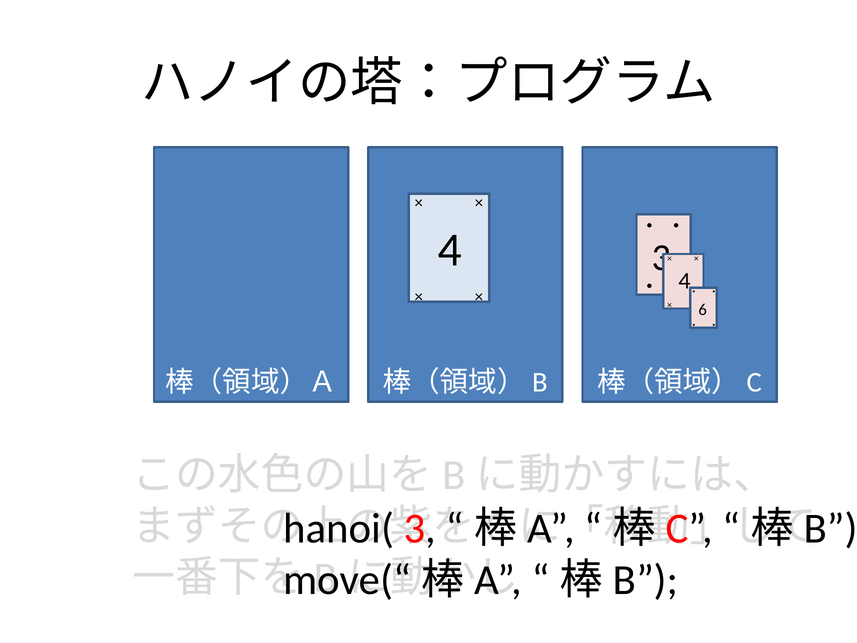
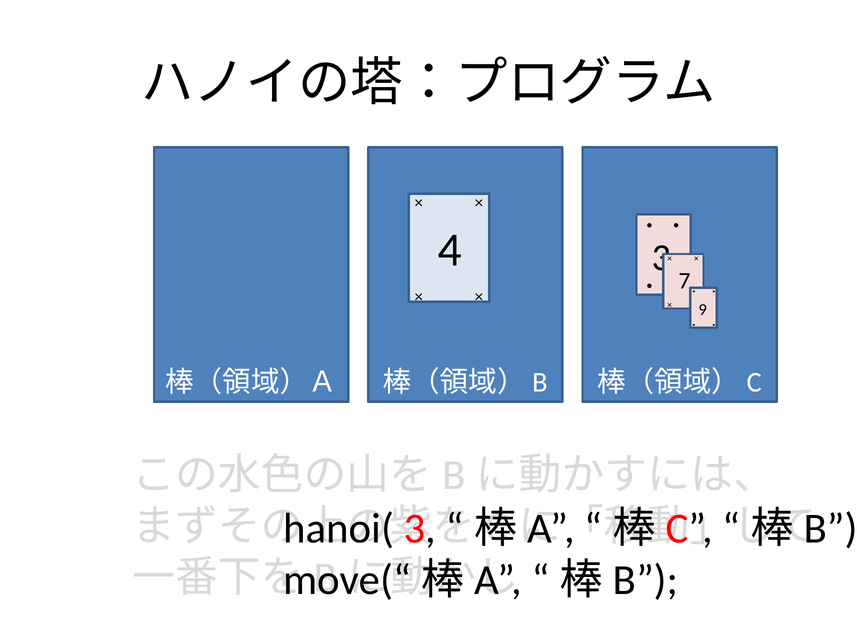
4 at (684, 281): 4 -> 7
6: 6 -> 9
